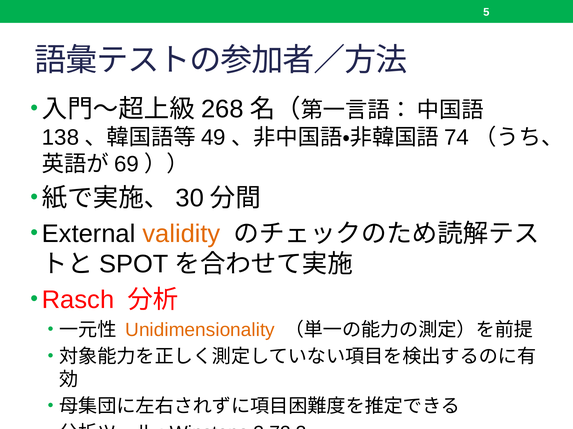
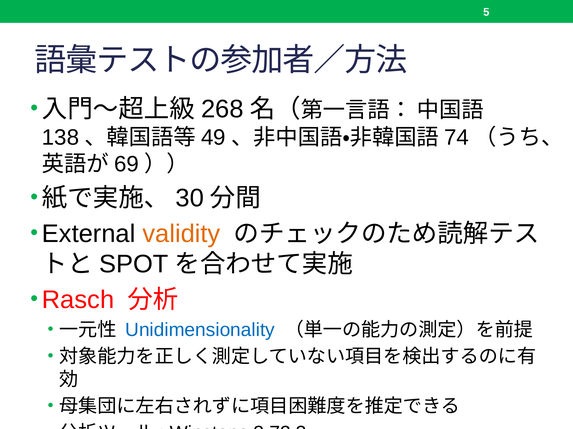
Unidimensionality colour: orange -> blue
